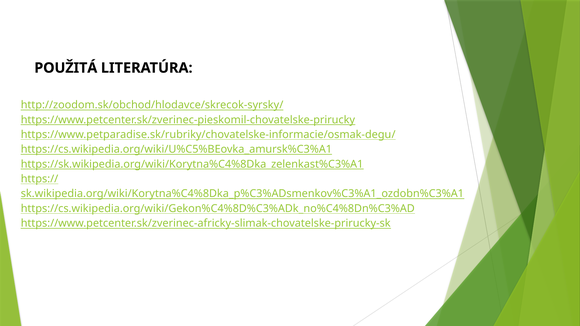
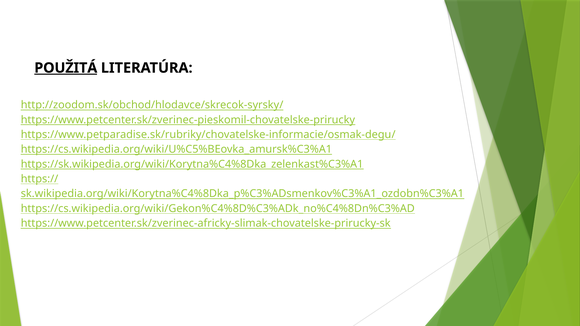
POUŽITÁ underline: none -> present
